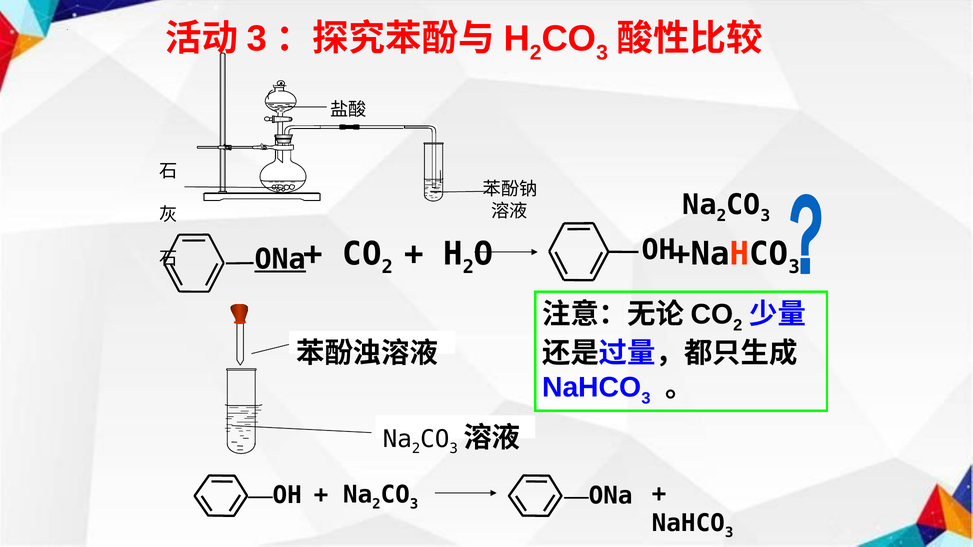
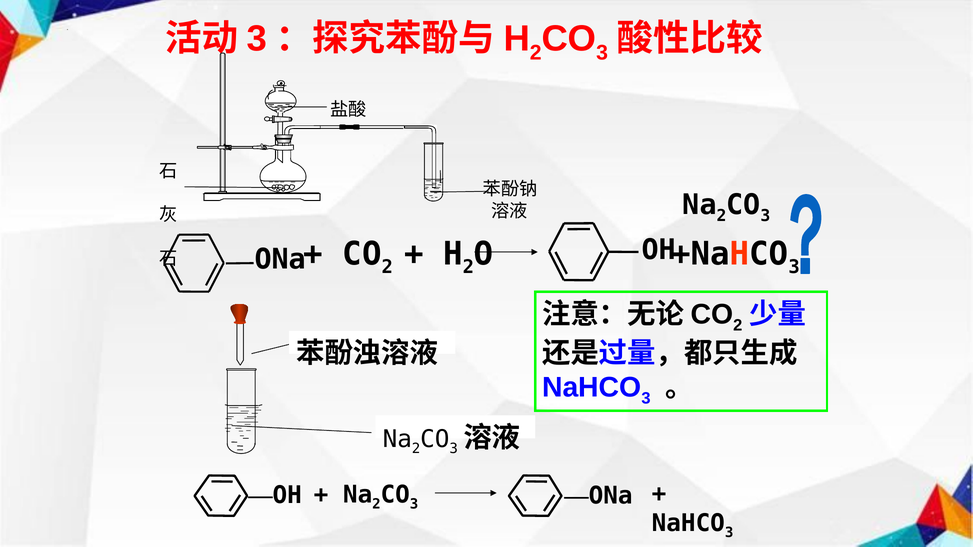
ONa underline: present -> none
